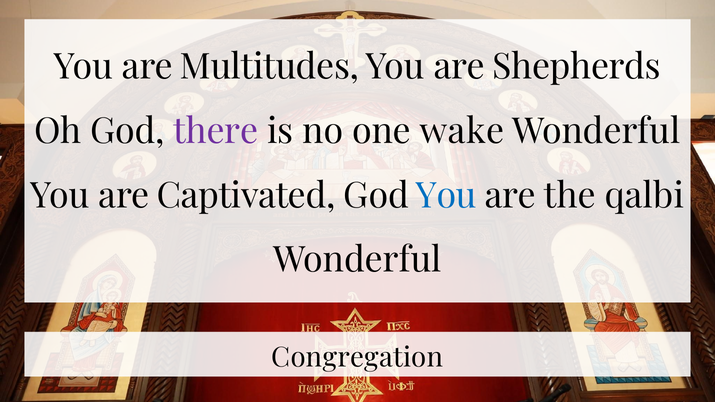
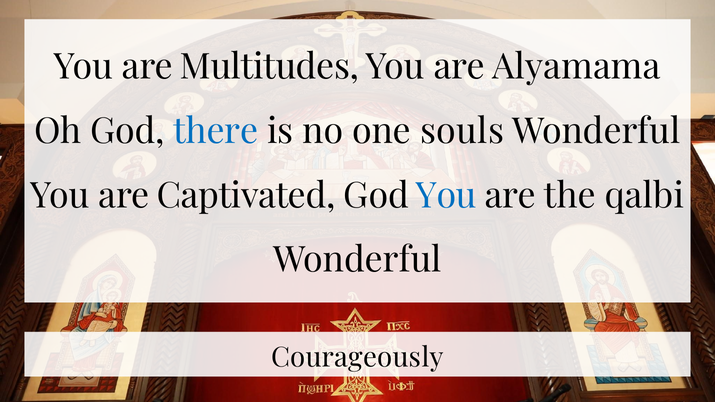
Shepherds: Shepherds -> Alyamama
there colour: purple -> blue
wake: wake -> souls
Congregation: Congregation -> Courageously
